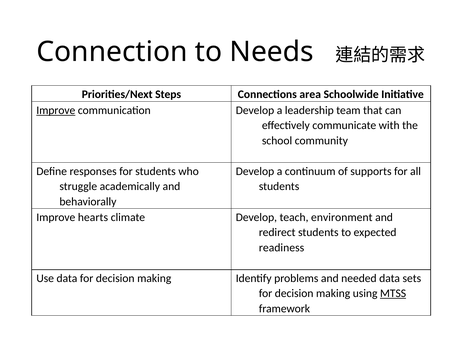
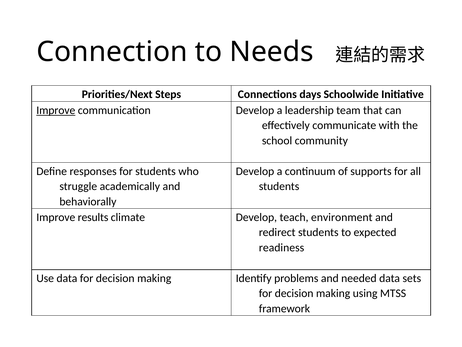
area: area -> days
hearts: hearts -> results
MTSS underline: present -> none
